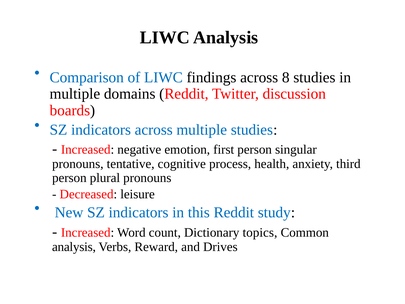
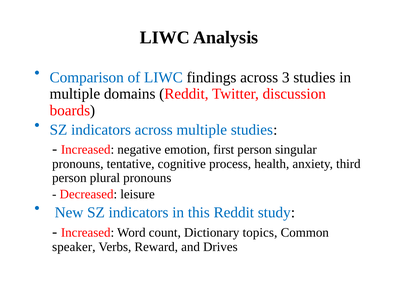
8: 8 -> 3
analysis at (74, 247): analysis -> speaker
